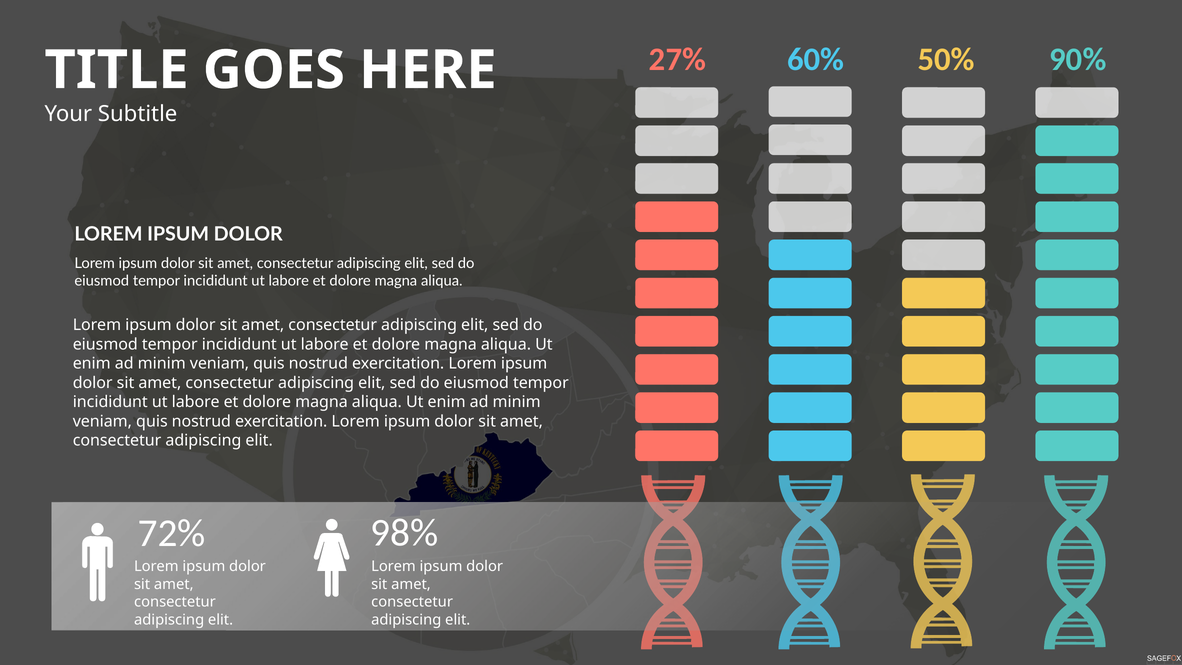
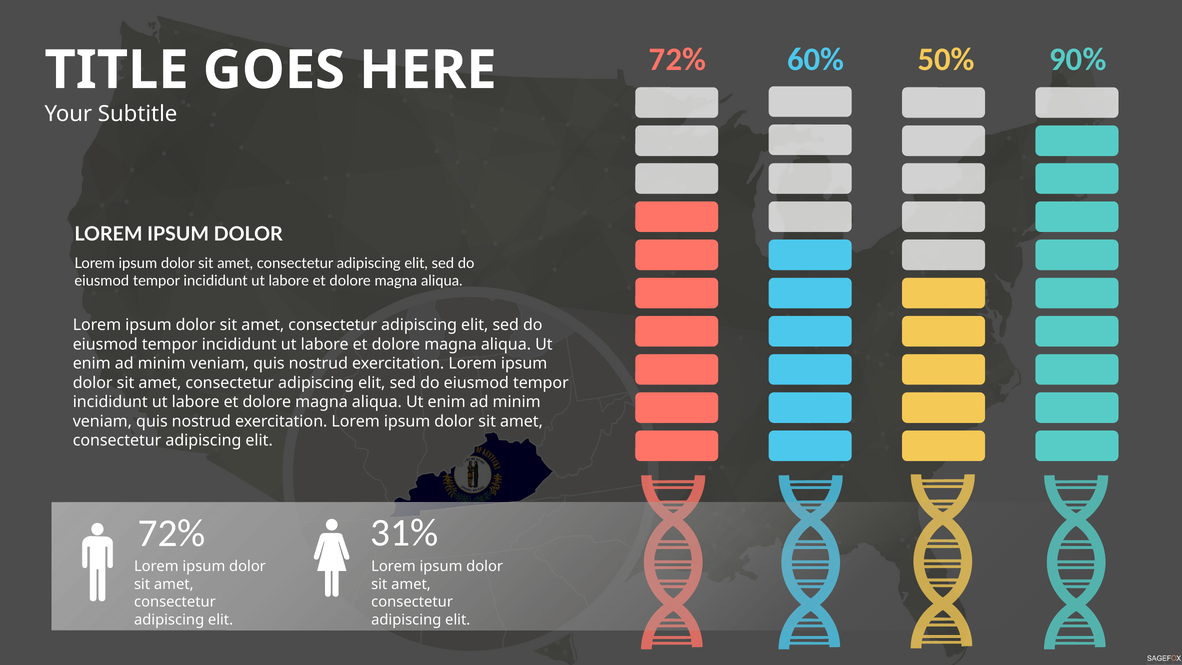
27% at (677, 59): 27% -> 72%
98%: 98% -> 31%
